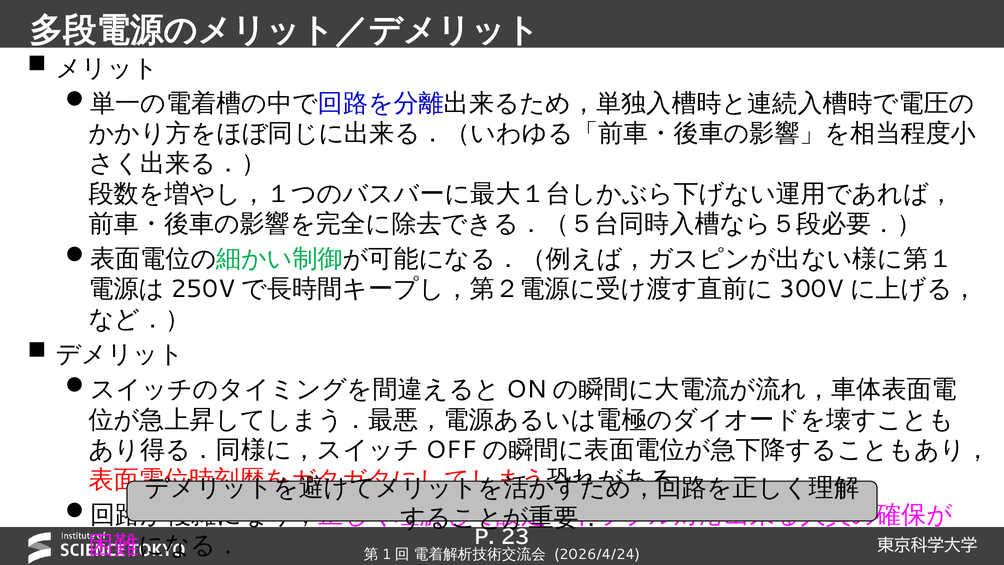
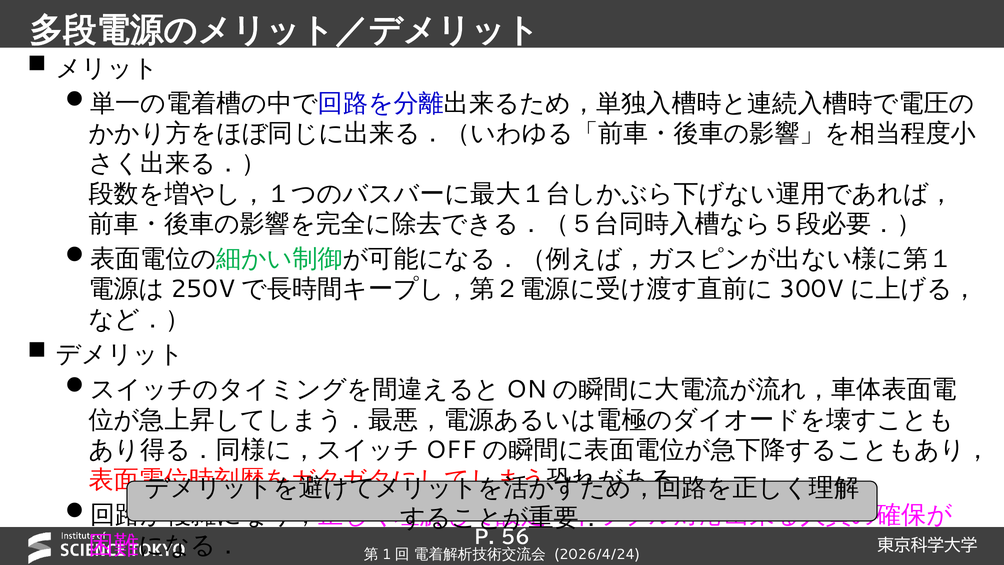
23: 23 -> 56
